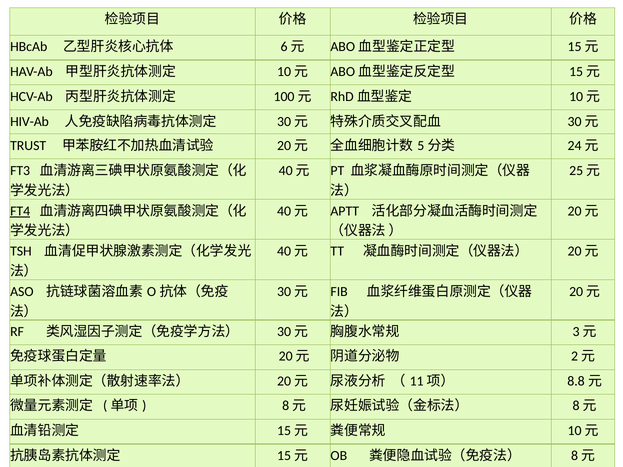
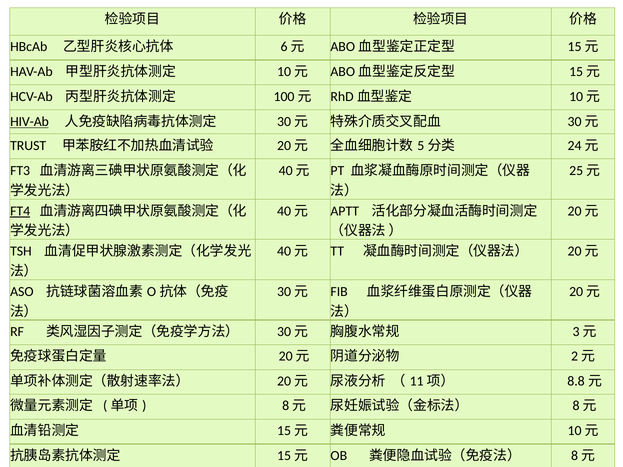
HIV-Ab underline: none -> present
